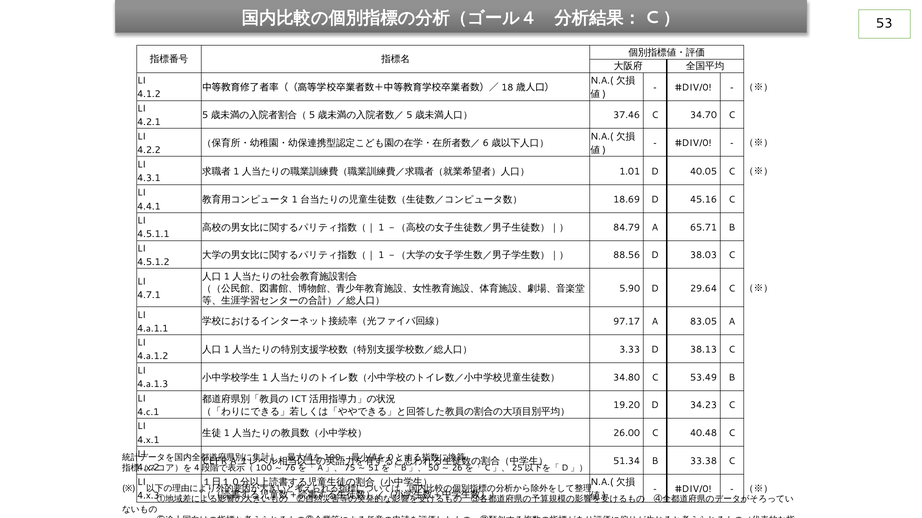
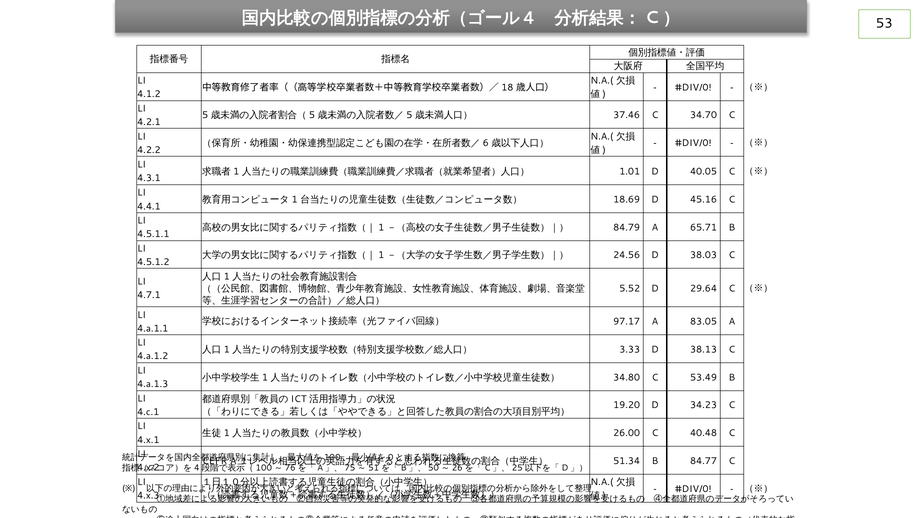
88.56: 88.56 -> 24.56
5.90: 5.90 -> 5.52
33.38: 33.38 -> 84.77
